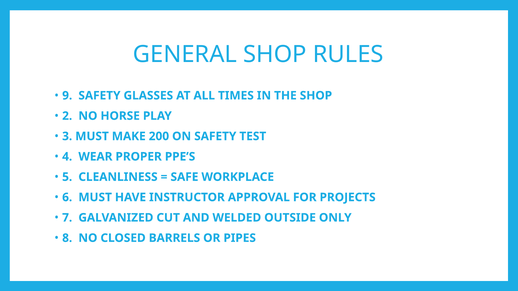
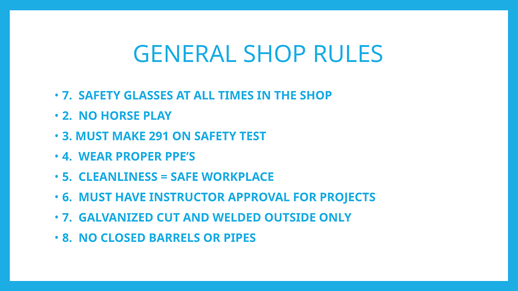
9 at (67, 96): 9 -> 7
200: 200 -> 291
